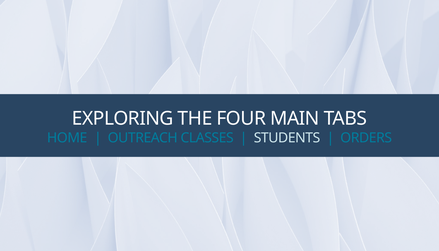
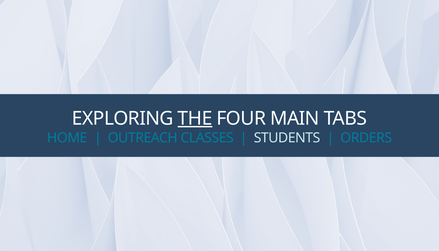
THE underline: none -> present
